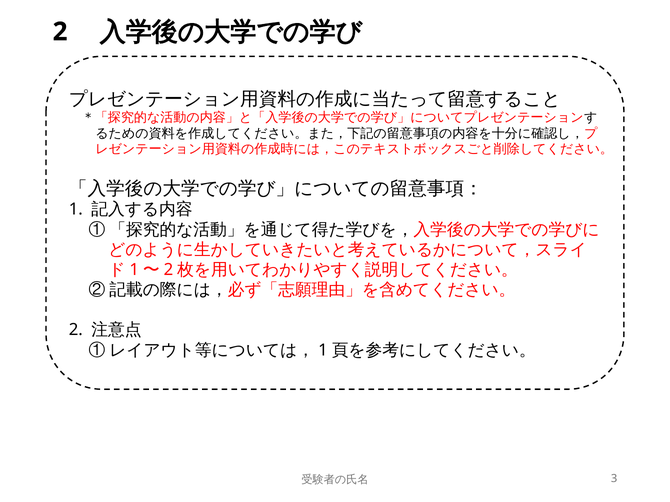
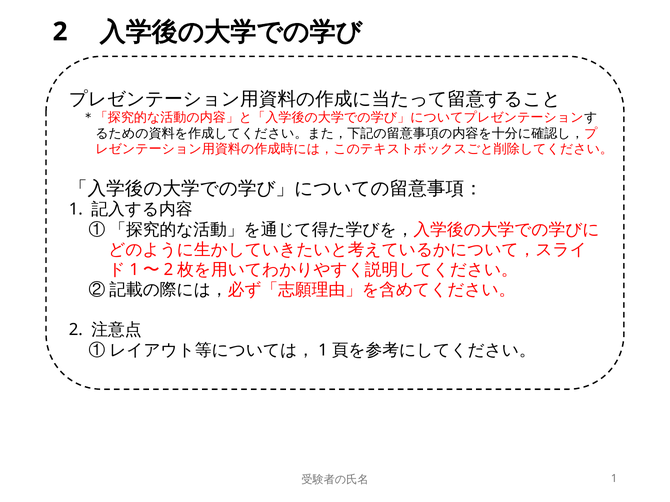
3 at (614, 479): 3 -> 1
